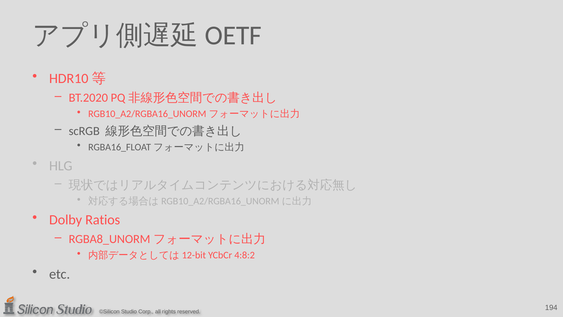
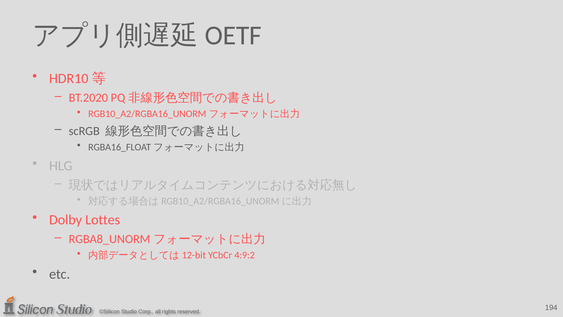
Ratios: Ratios -> Lottes
4:8:2: 4:8:2 -> 4:9:2
